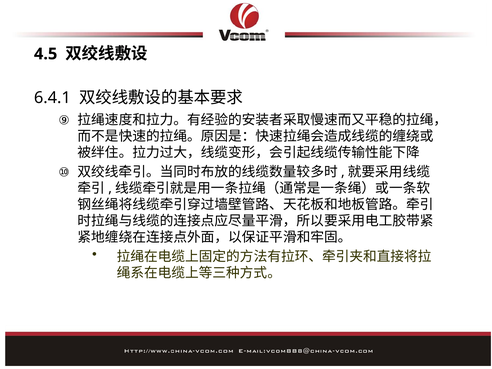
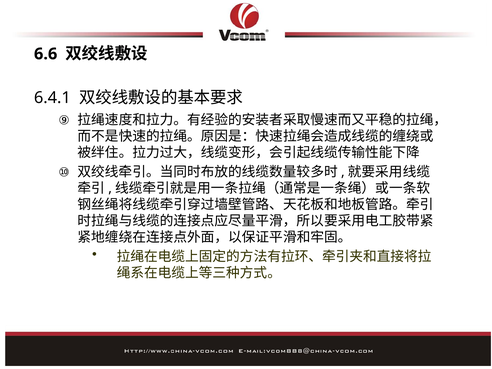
4.5: 4.5 -> 6.6
